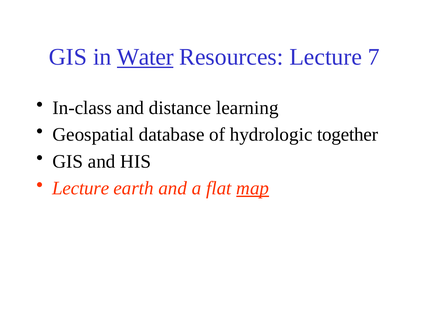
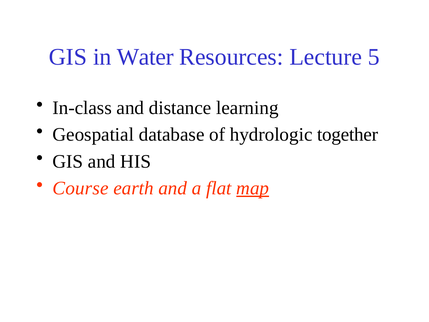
Water underline: present -> none
7: 7 -> 5
Lecture at (81, 188): Lecture -> Course
